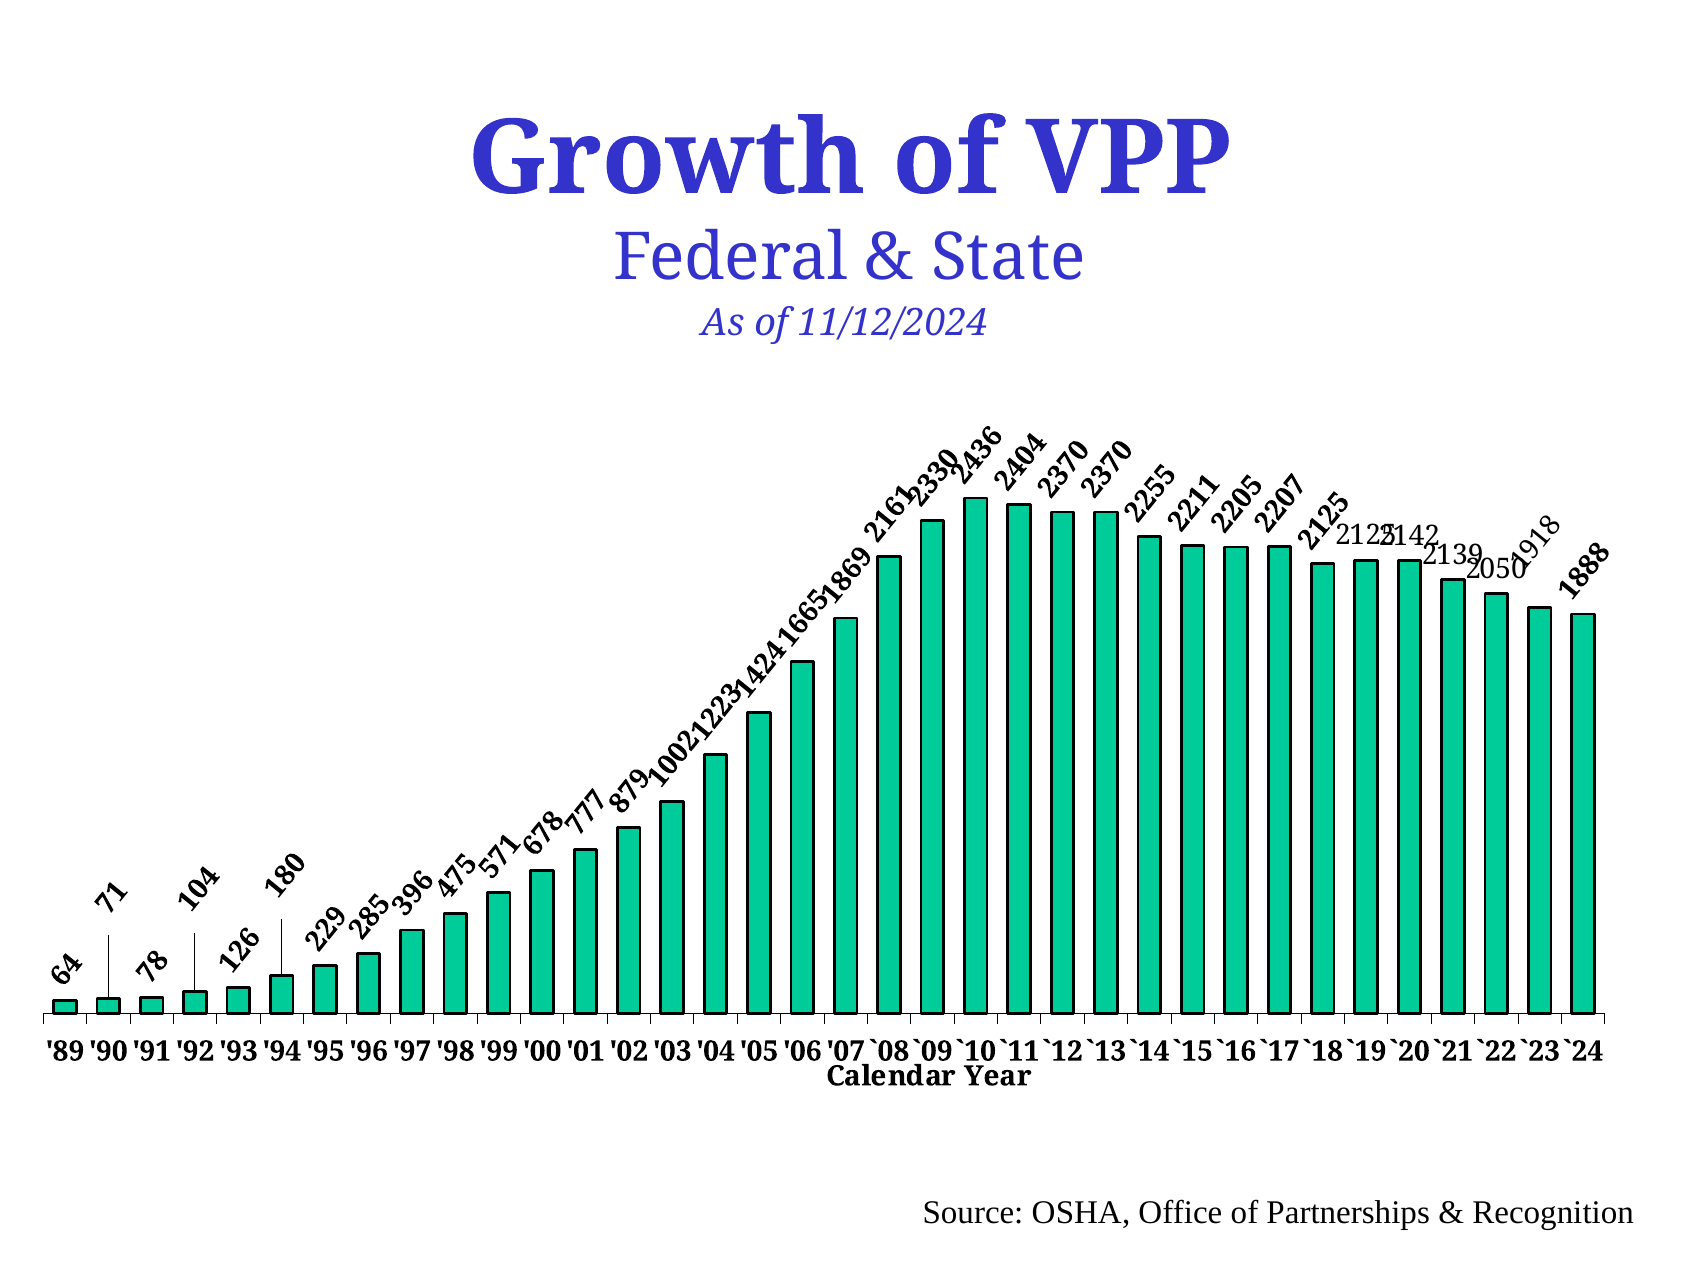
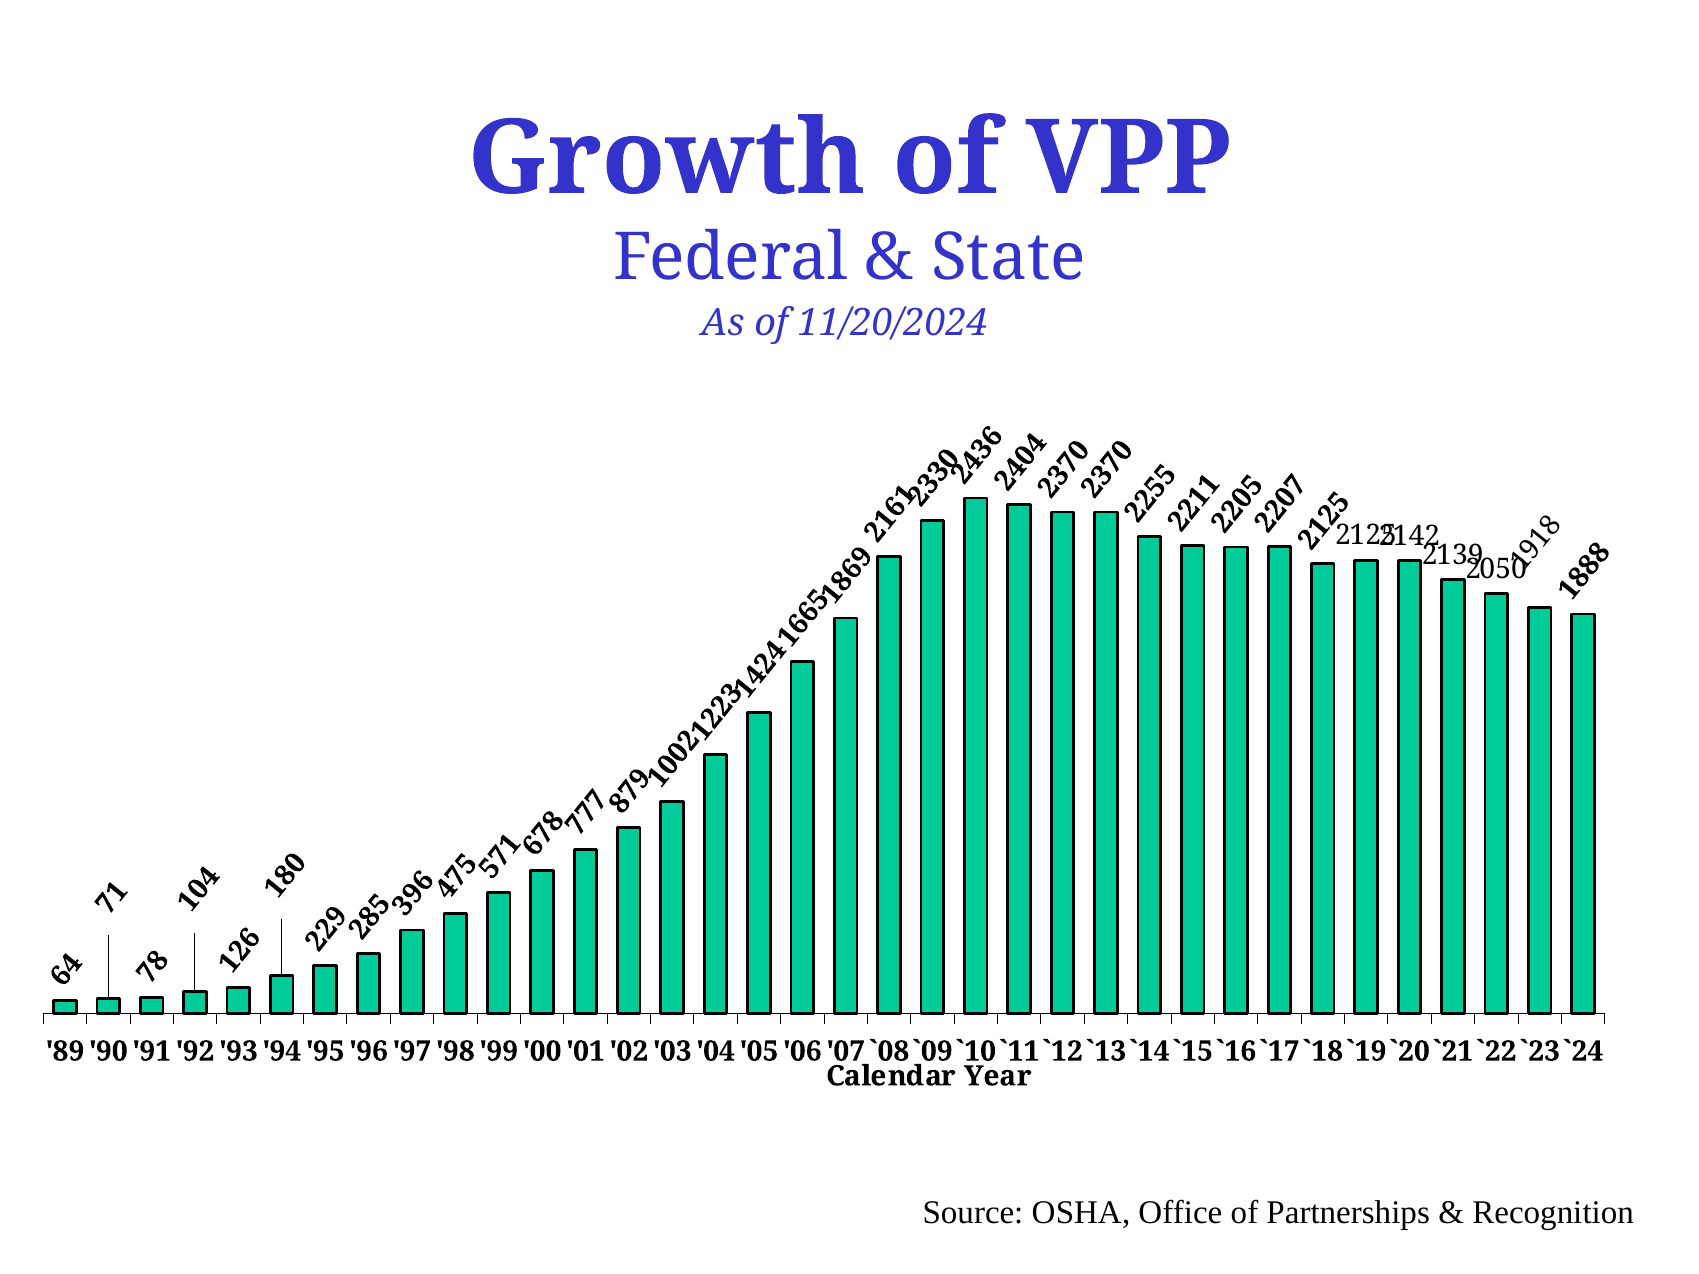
11/12/2024: 11/12/2024 -> 11/20/2024
